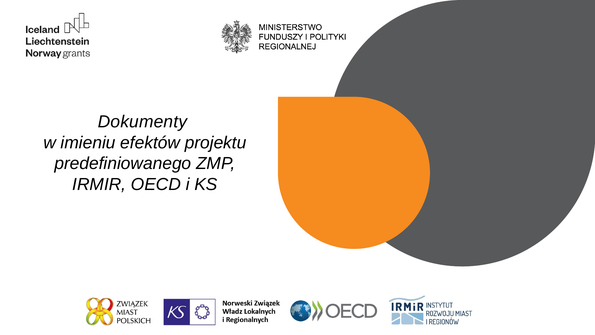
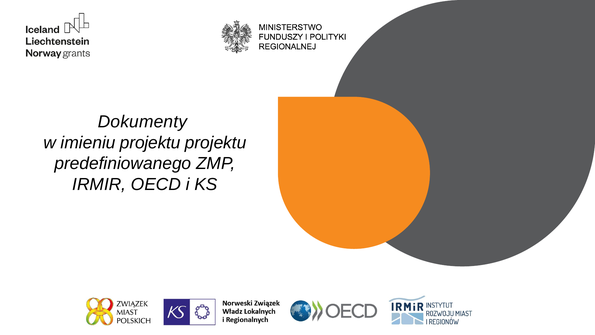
imieniu efektów: efektów -> projektu
